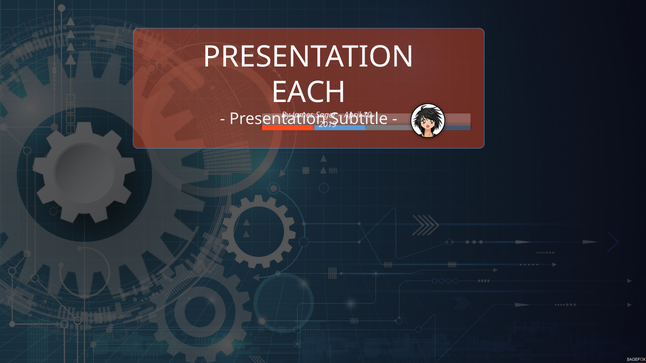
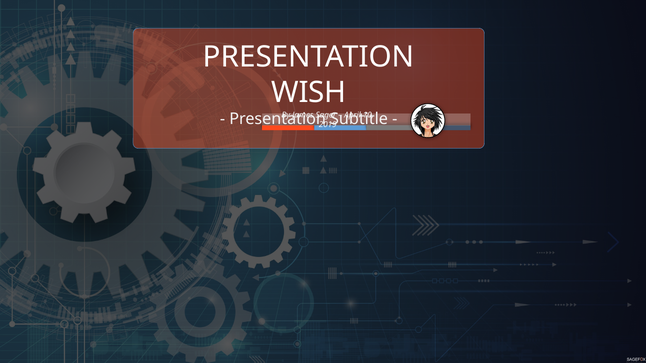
EACH: EACH -> WISH
